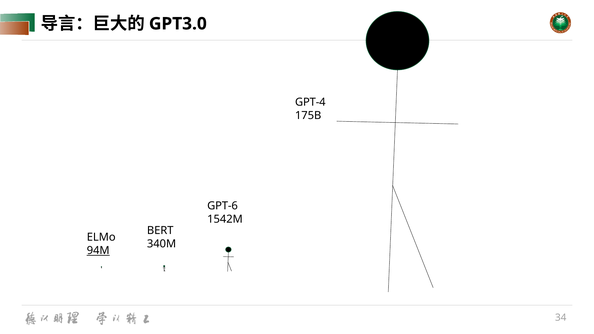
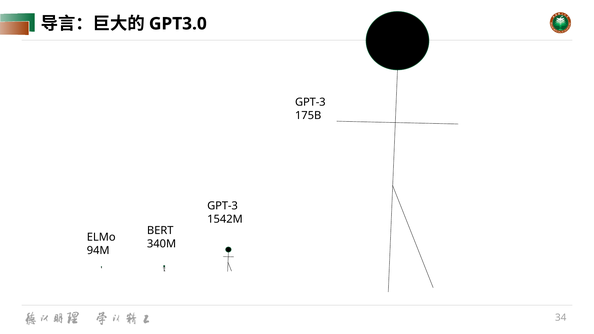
GPT-4 at (310, 102): GPT-4 -> GPT-3
GPT-6 at (223, 206): GPT-6 -> GPT-3
94M underline: present -> none
